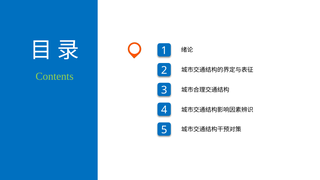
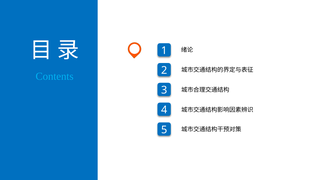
Contents colour: light green -> light blue
